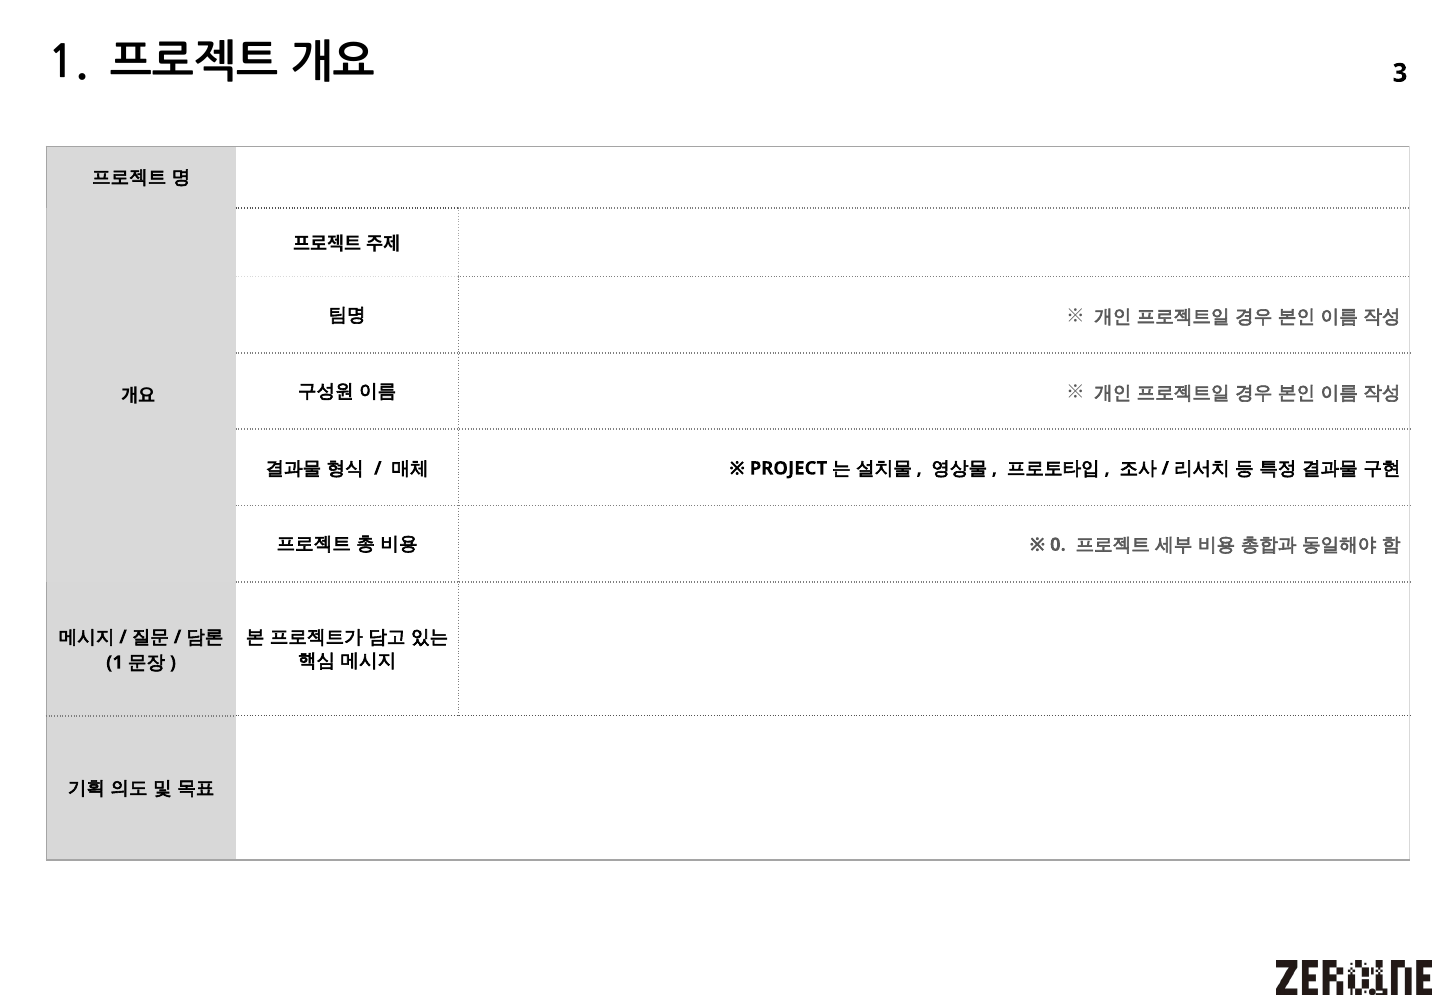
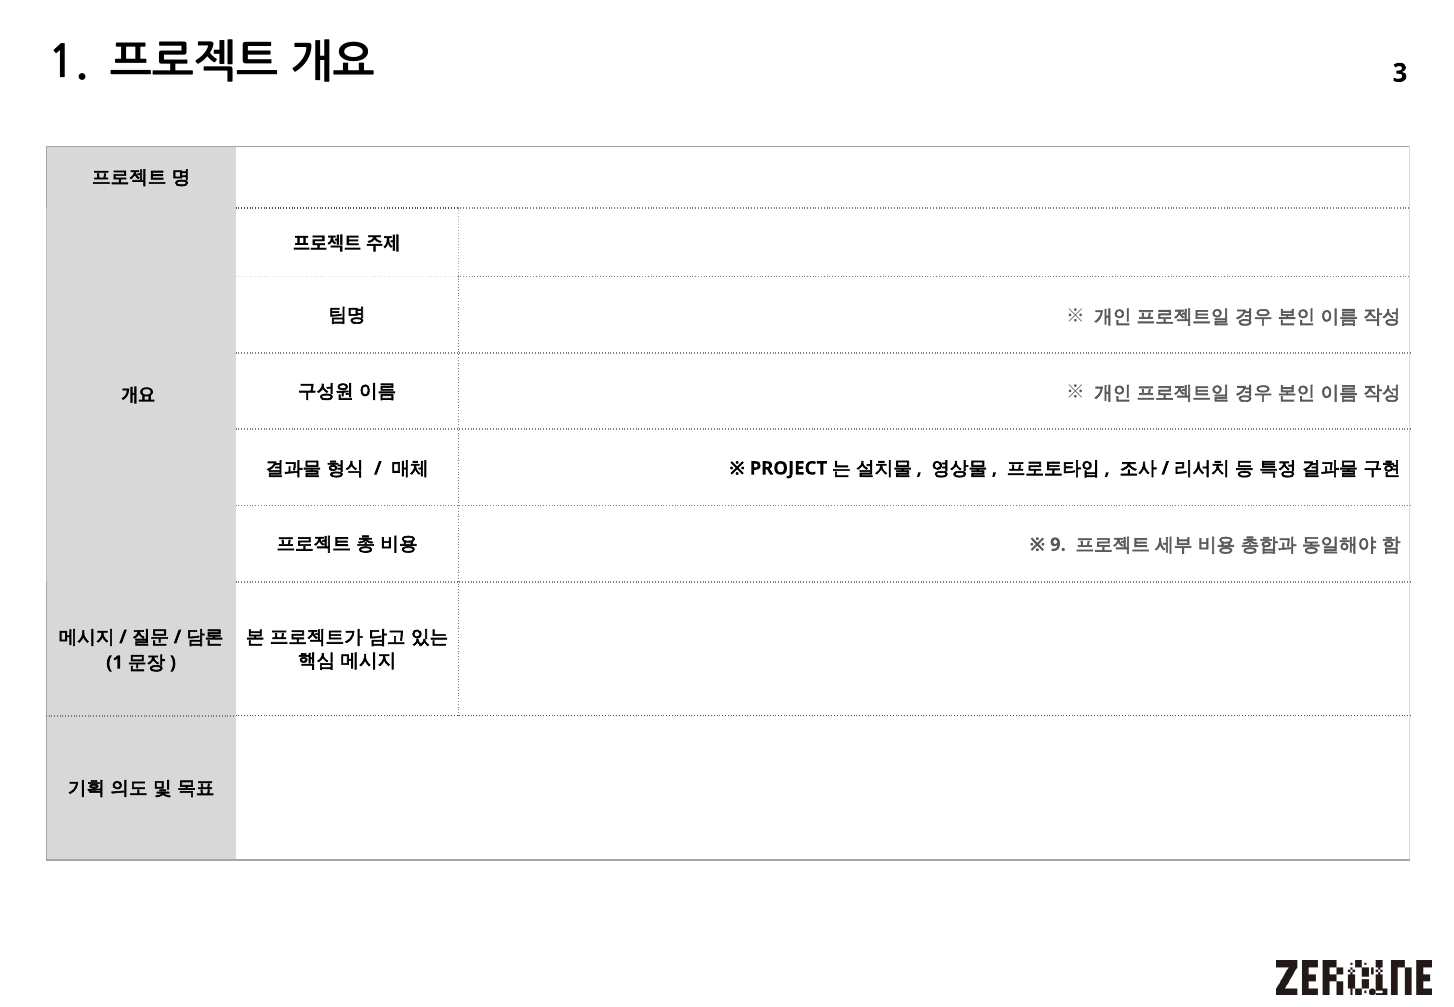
0: 0 -> 9
